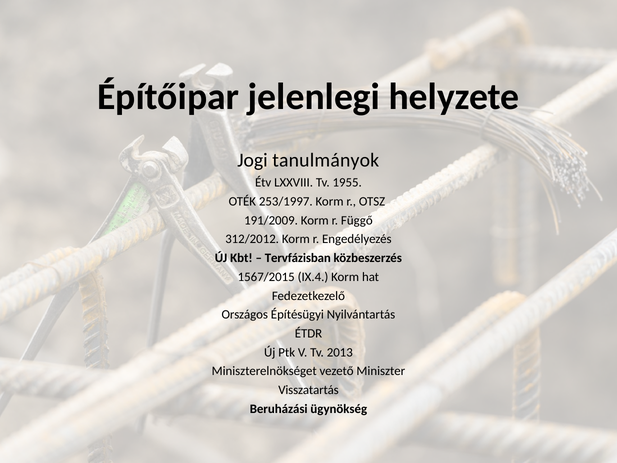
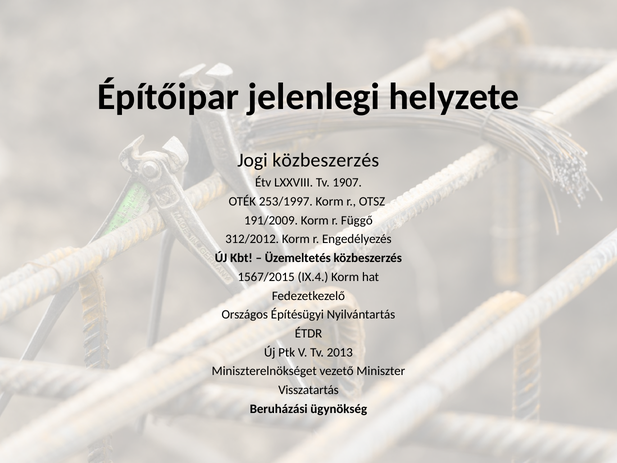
Jogi tanulmányok: tanulmányok -> közbeszerzés
1955: 1955 -> 1907
Tervfázisban: Tervfázisban -> Üzemeltetés
